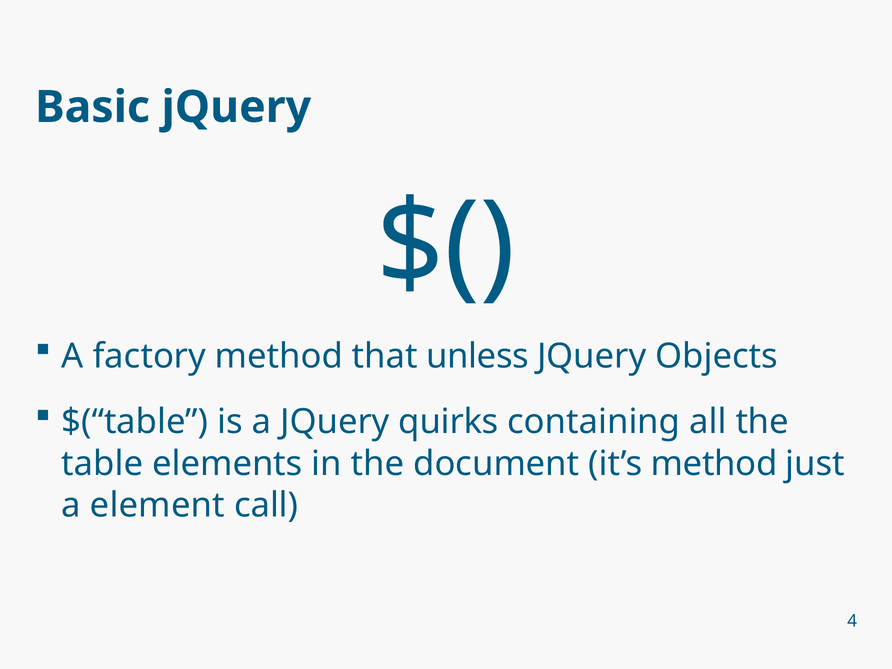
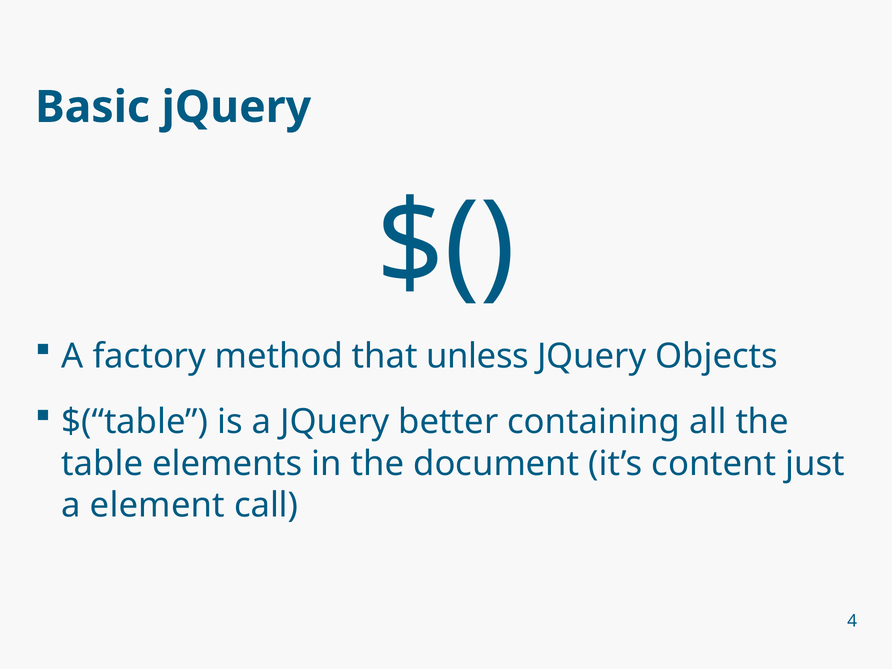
quirks: quirks -> better
it’s method: method -> content
